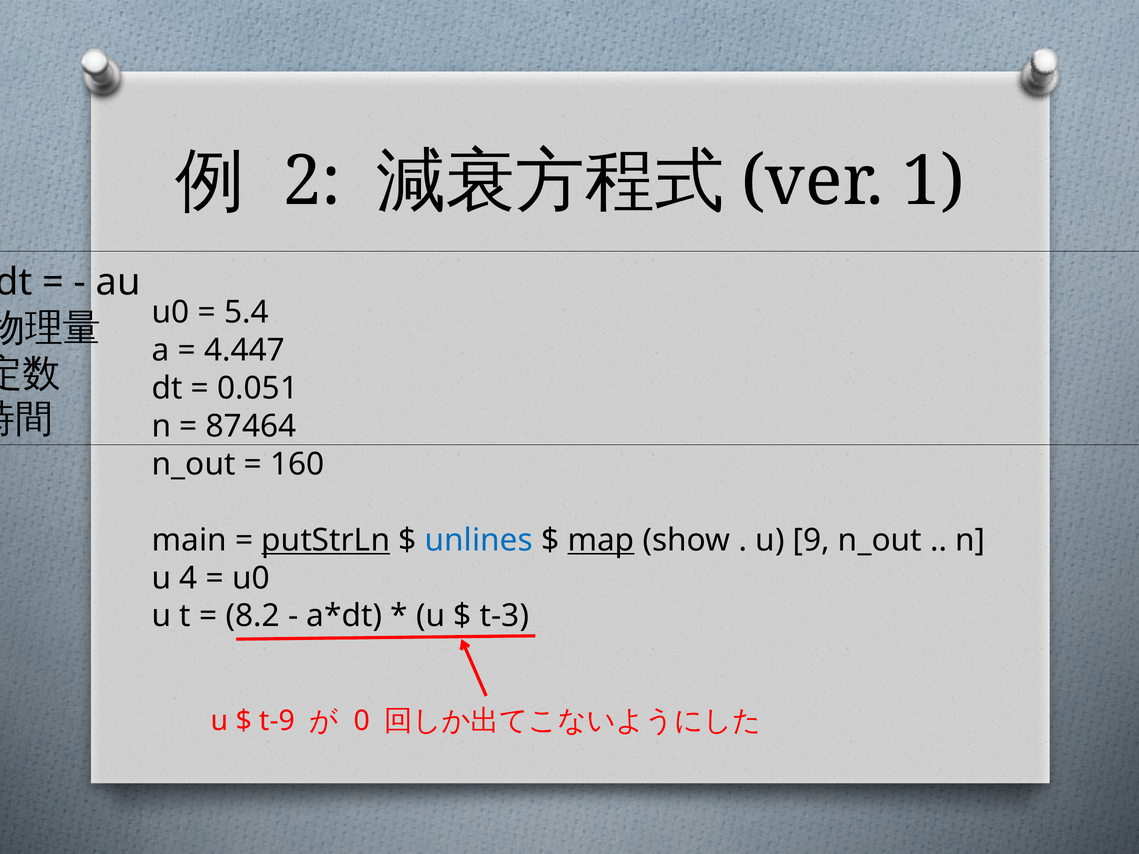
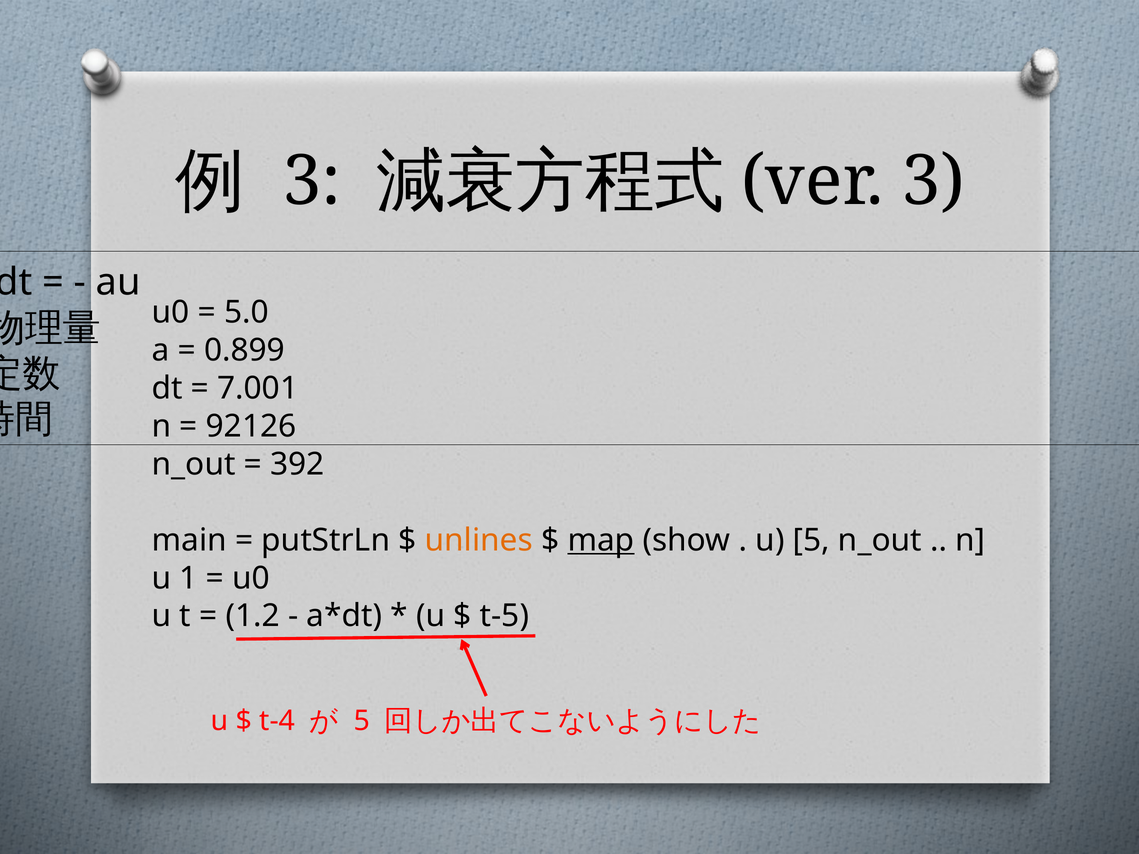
2 at (312, 182): 2 -> 3
1 at (933, 182): 1 -> 3
5.4: 5.4 -> 5.0
4.447: 4.447 -> 0.899
0.051: 0.051 -> 7.001
87464: 87464 -> 92126
160: 160 -> 392
putStrLn underline: present -> none
unlines colour: blue -> orange
u 9: 9 -> 5
4: 4 -> 1
8.2: 8.2 -> 1.2
t-3: t-3 -> t-5
t-9: t-9 -> t-4
0 at (362, 721): 0 -> 5
